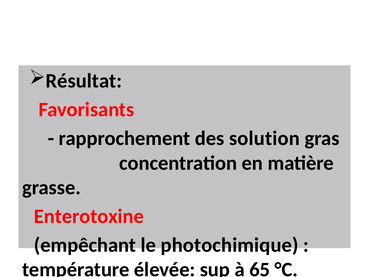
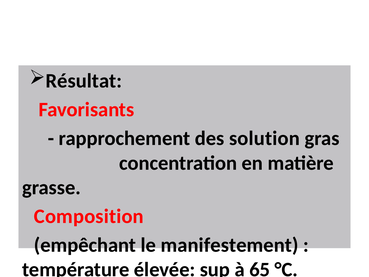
Enterotoxine: Enterotoxine -> Composition
photochimique: photochimique -> manifestement
